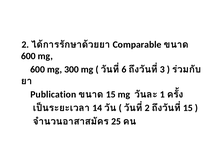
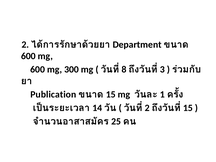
Comparable: Comparable -> Department
6: 6 -> 8
